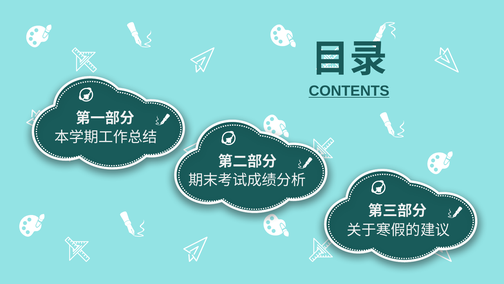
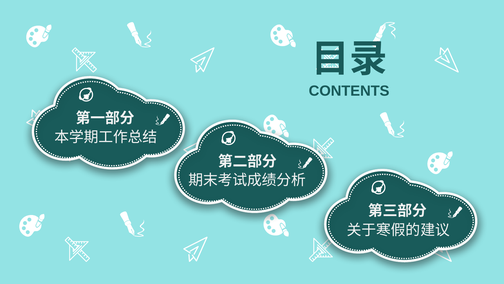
CONTENTS underline: present -> none
